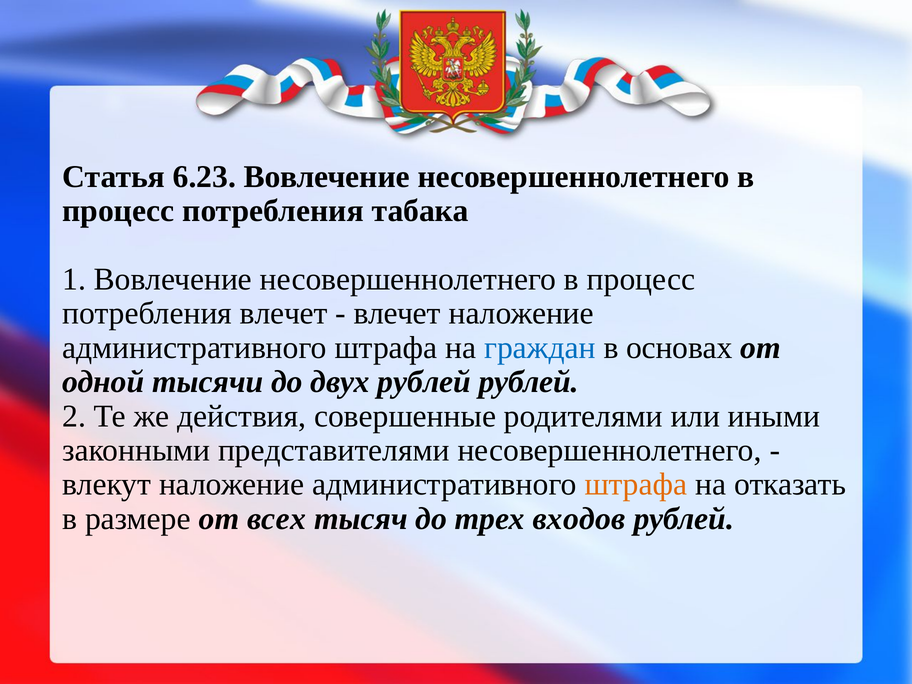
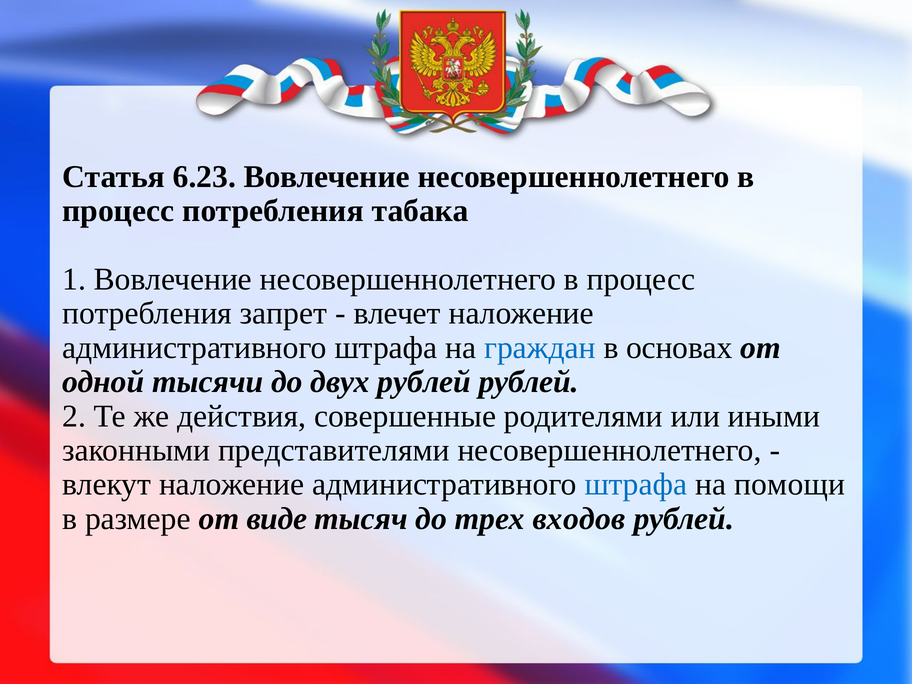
потребления влечет: влечет -> запрет
штрафа at (636, 484) colour: orange -> blue
отказать: отказать -> помощи
всех: всех -> виде
